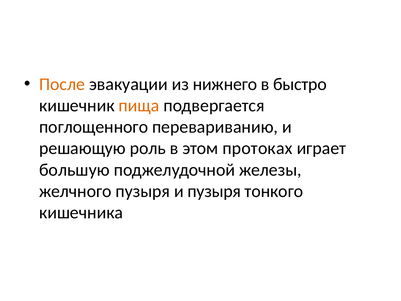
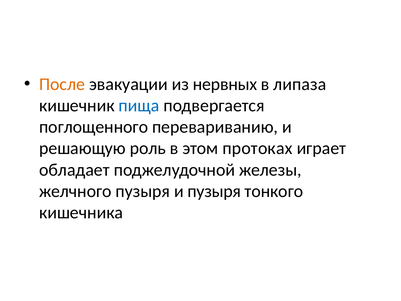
нижнего: нижнего -> нервных
быстро: быстро -> липаза
пища colour: orange -> blue
большую: большую -> обладает
